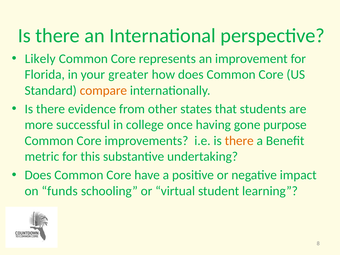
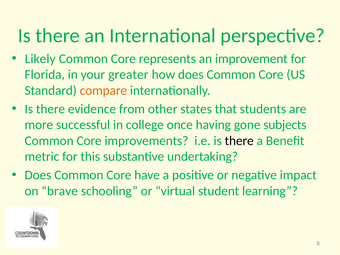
purpose: purpose -> subjects
there at (239, 141) colour: orange -> black
funds: funds -> brave
